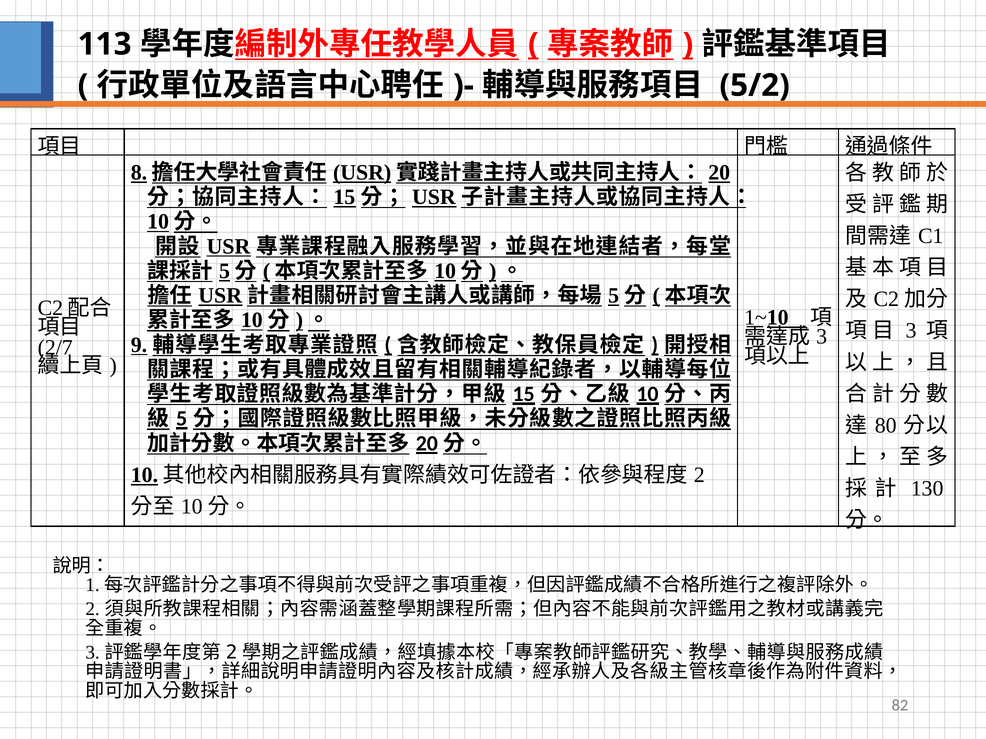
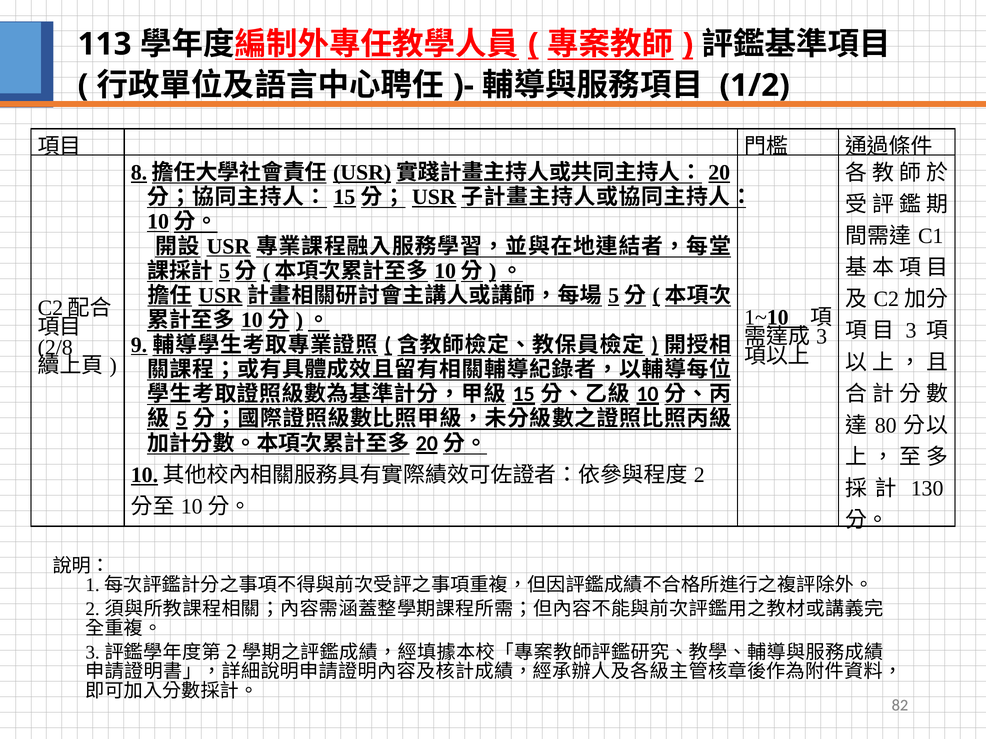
5/2: 5/2 -> 1/2
2/7: 2/7 -> 2/8
